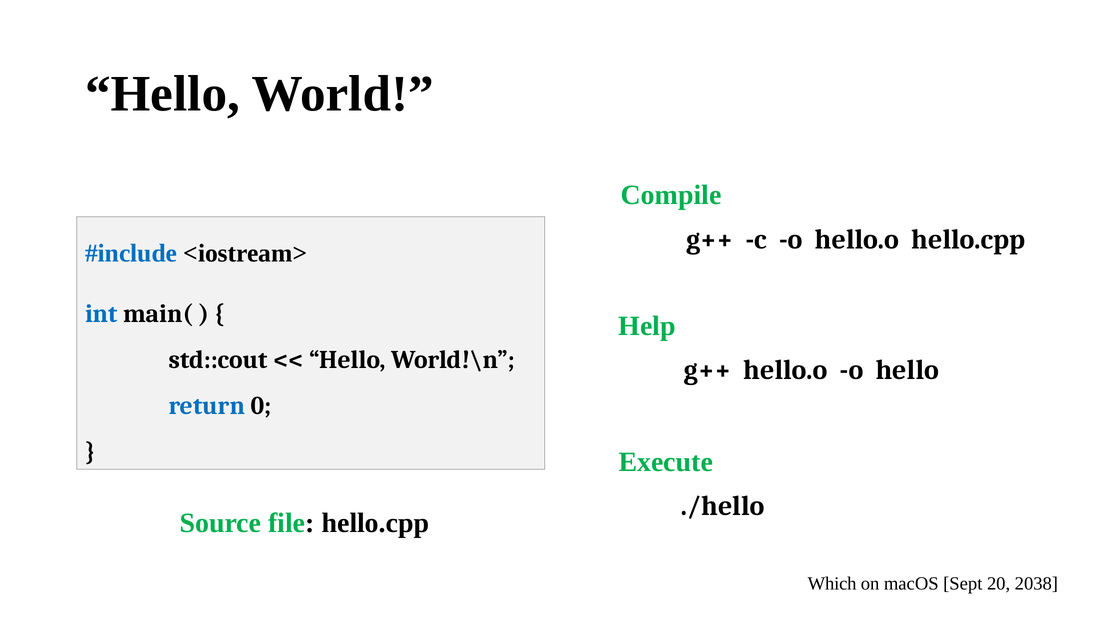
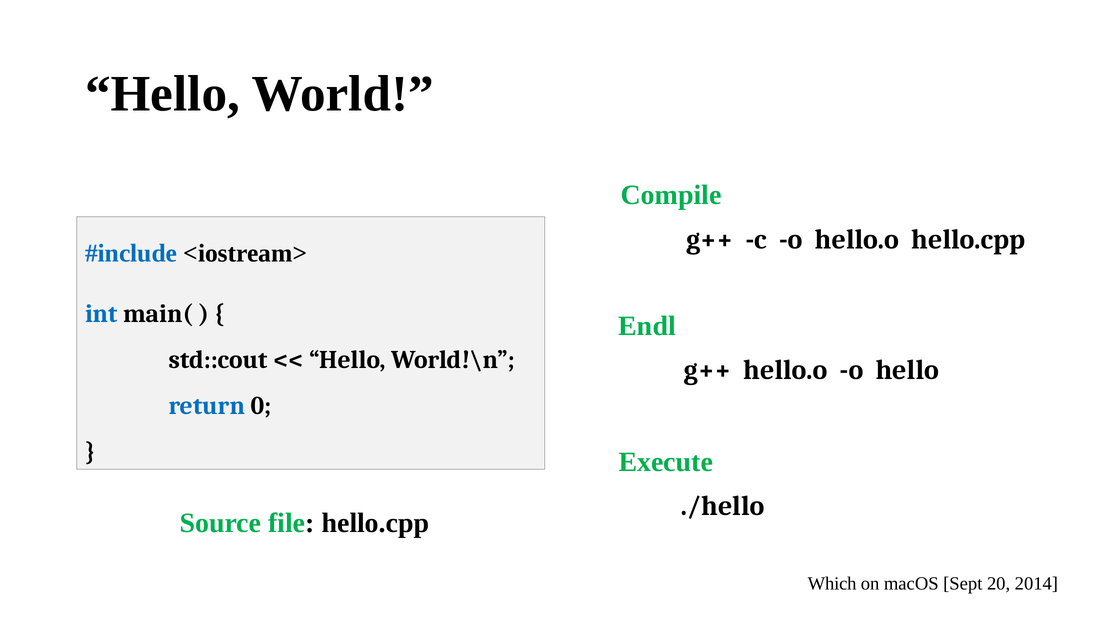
Help: Help -> Endl
2038: 2038 -> 2014
